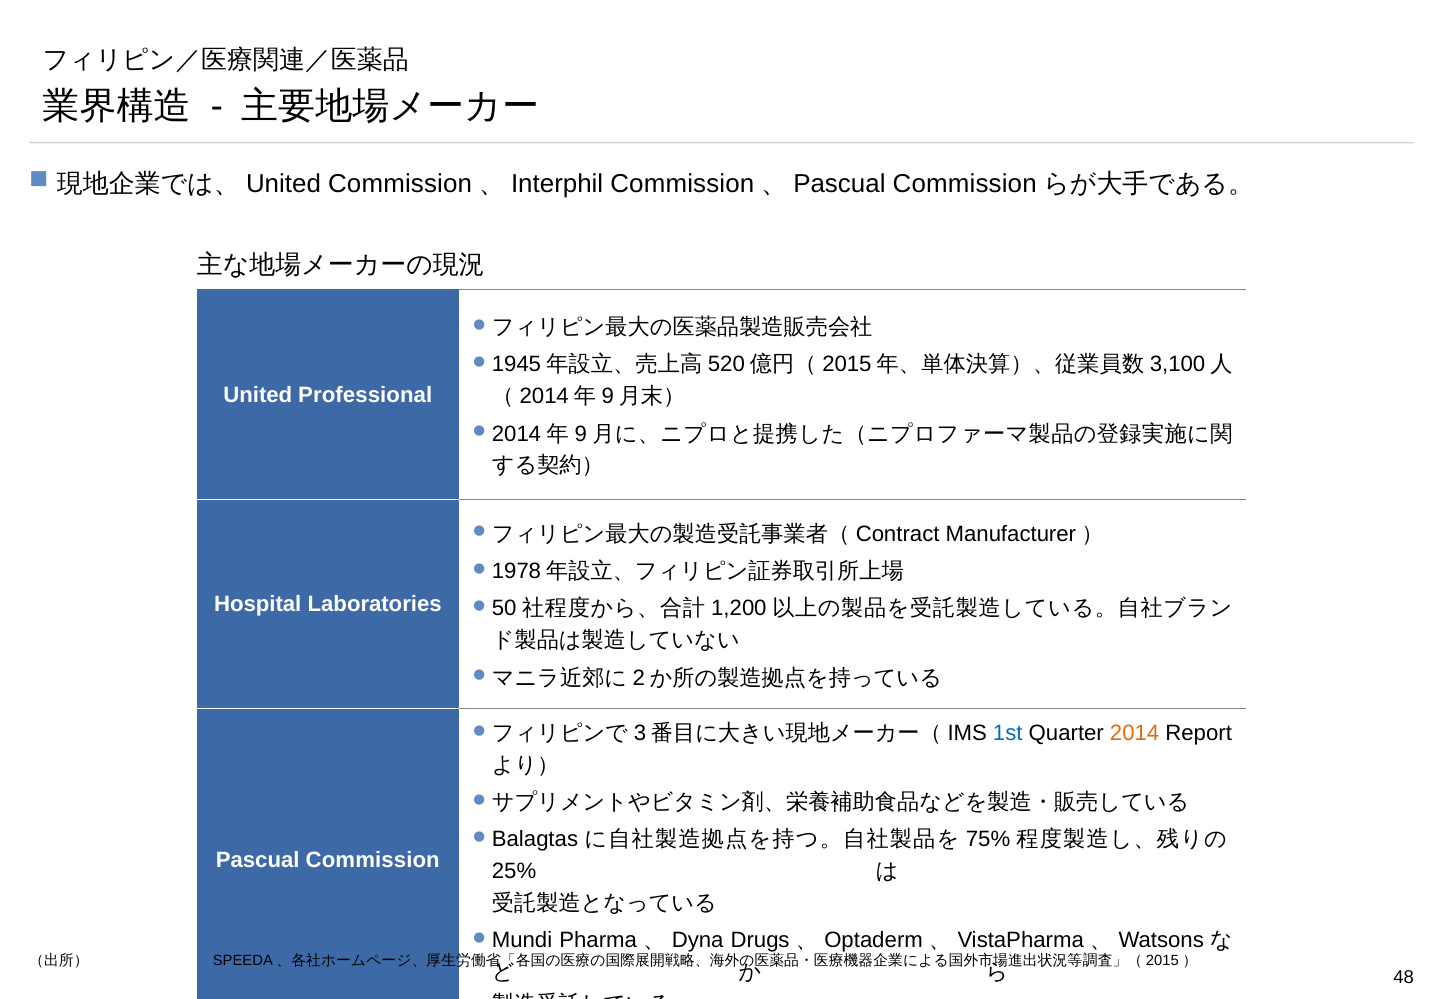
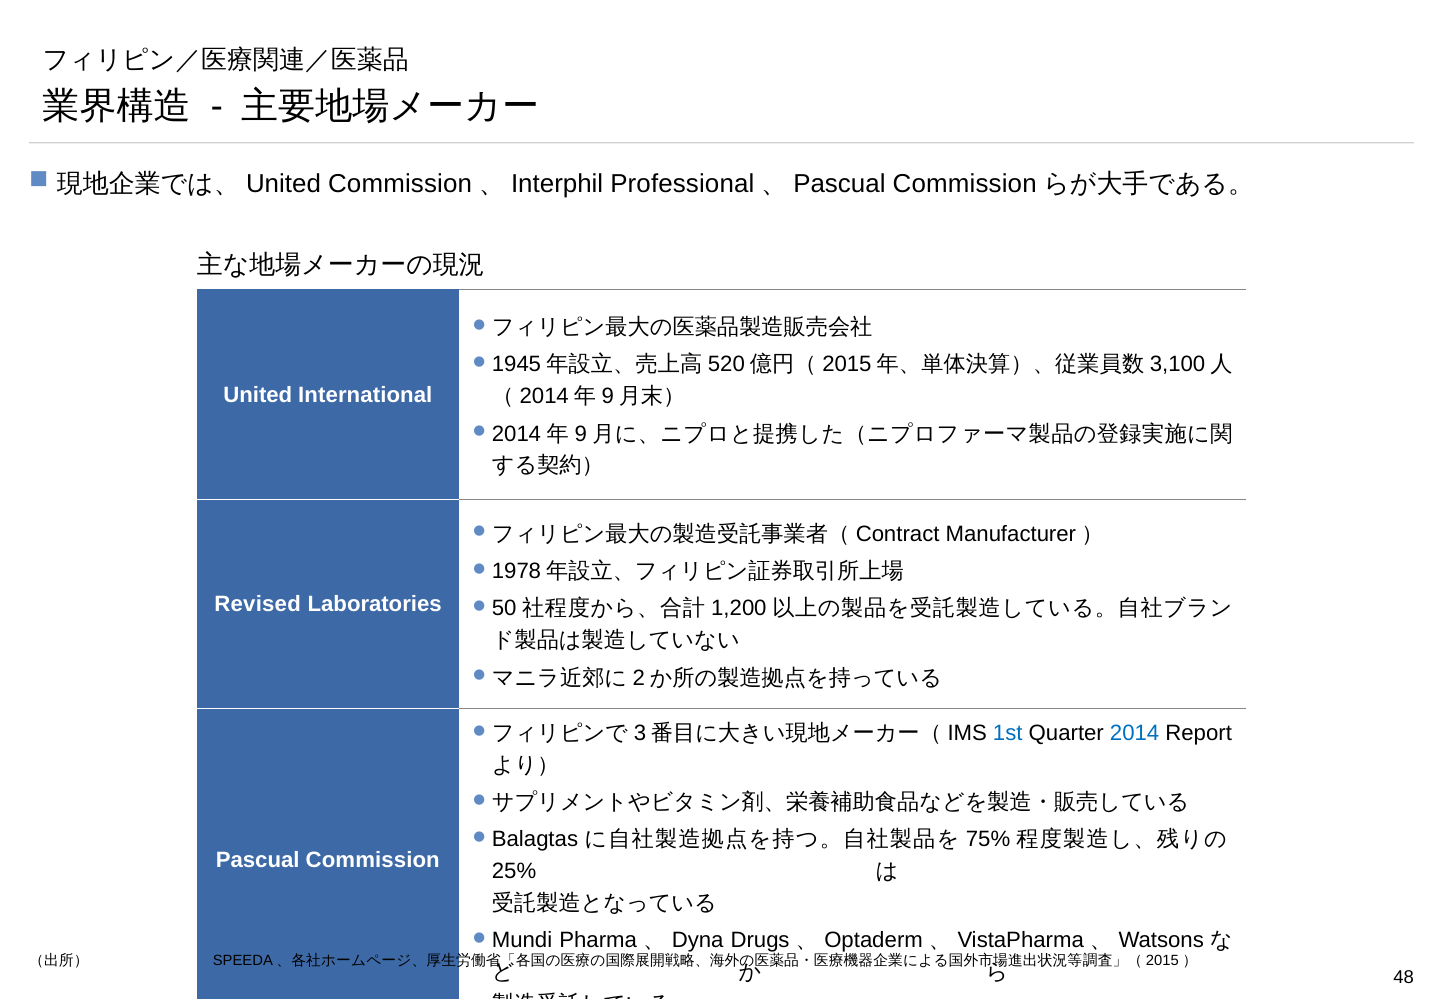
Commission at (682, 184): Commission -> Professional
Professional: Professional -> International
Hospital: Hospital -> Revised
2014 colour: orange -> blue
